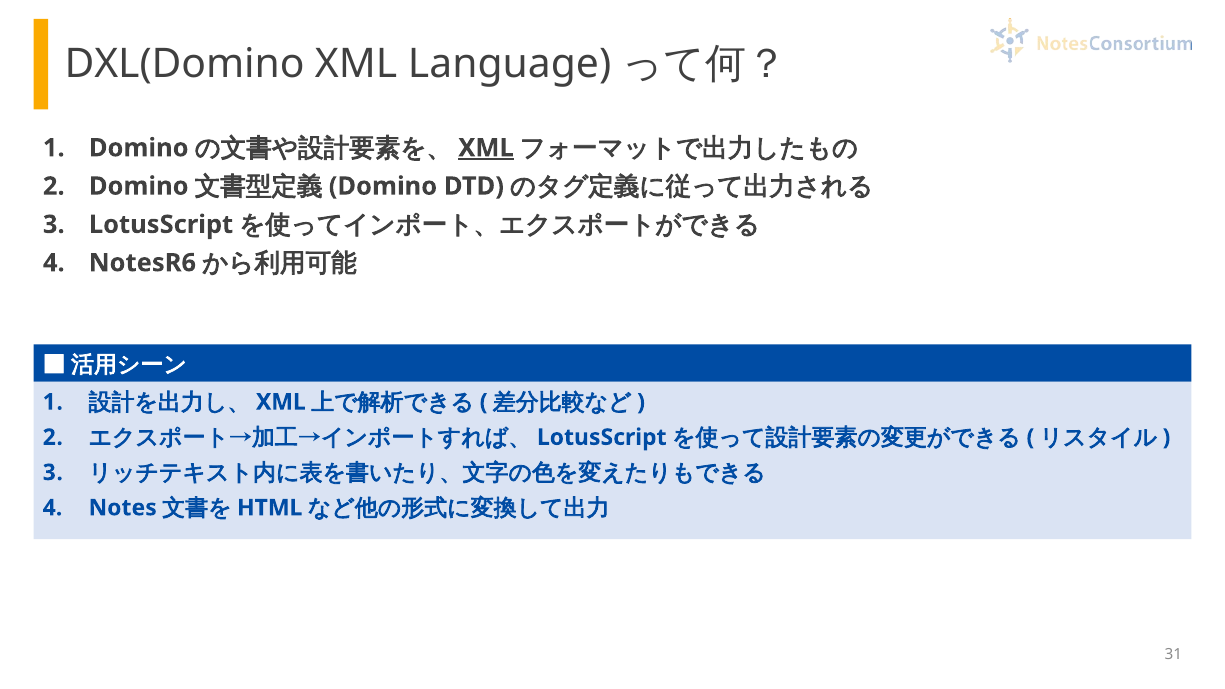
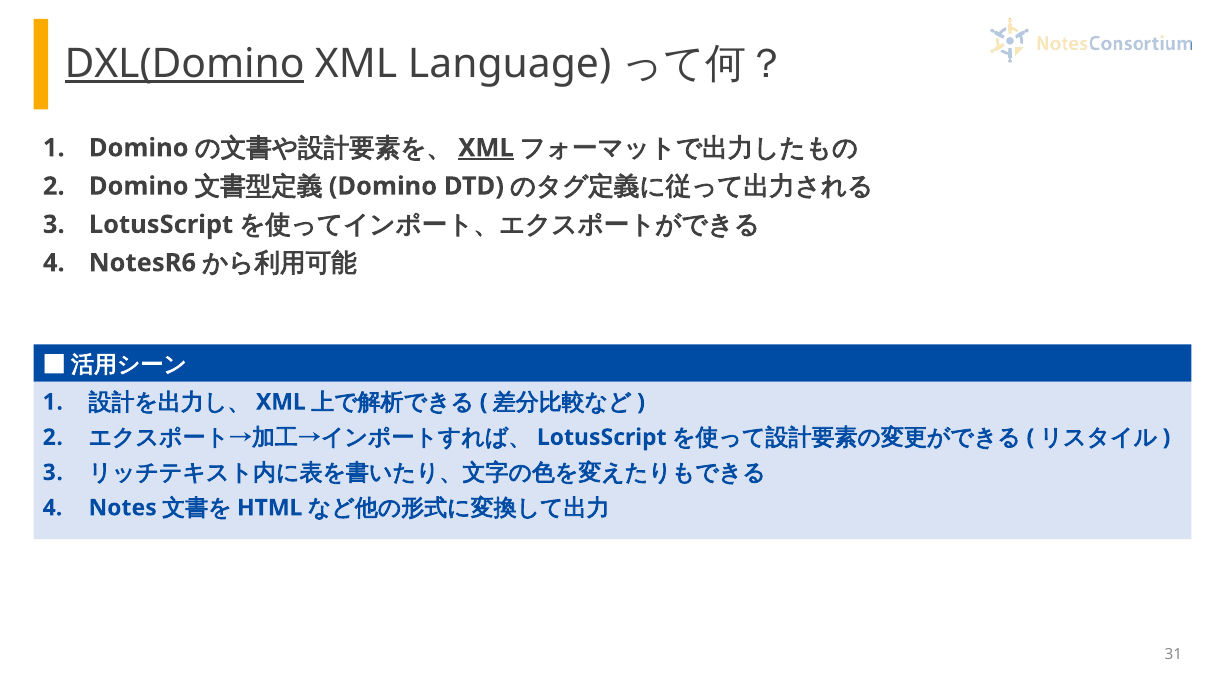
DXL(Domino underline: none -> present
